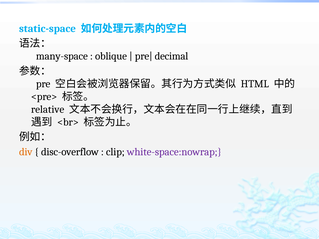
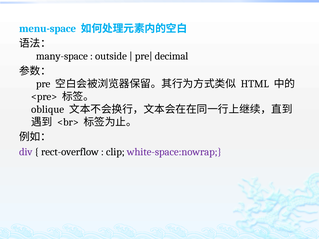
static-space: static-space -> menu-space
oblique: oblique -> outside
relative: relative -> oblique
div colour: orange -> purple
disc-overflow: disc-overflow -> rect-overflow
